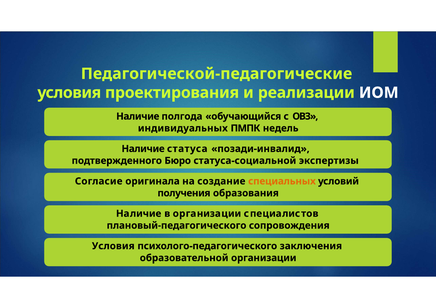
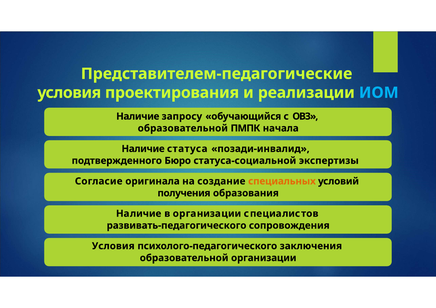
Педагогической-педагогические: Педагогической-педагогические -> Представителем-педагогические
ИОМ colour: white -> light blue
полгода: полгода -> запросу
индивидуальных at (183, 128): индивидуальных -> образовательной
недель: недель -> начала
плановый-педагогического: плановый-педагогического -> развивать-педагогического
